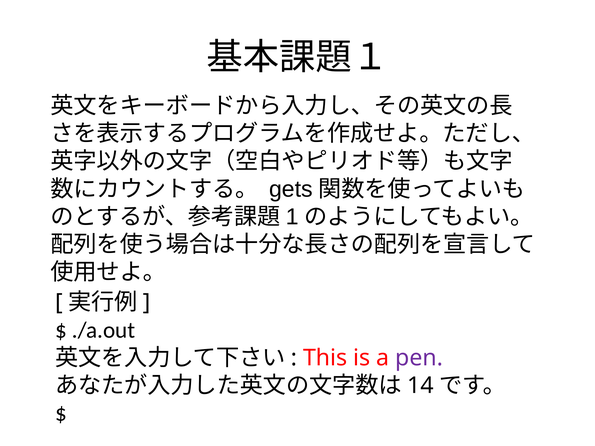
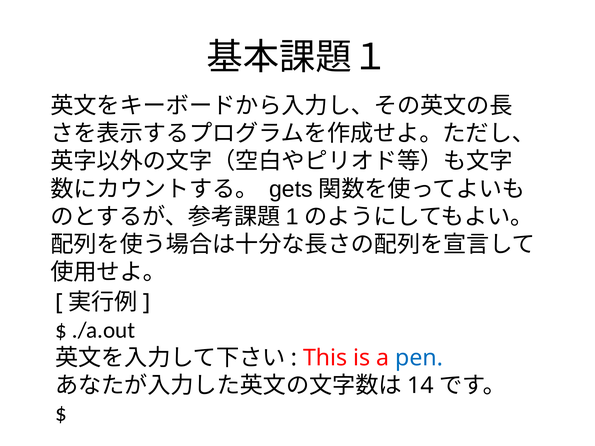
pen colour: purple -> blue
